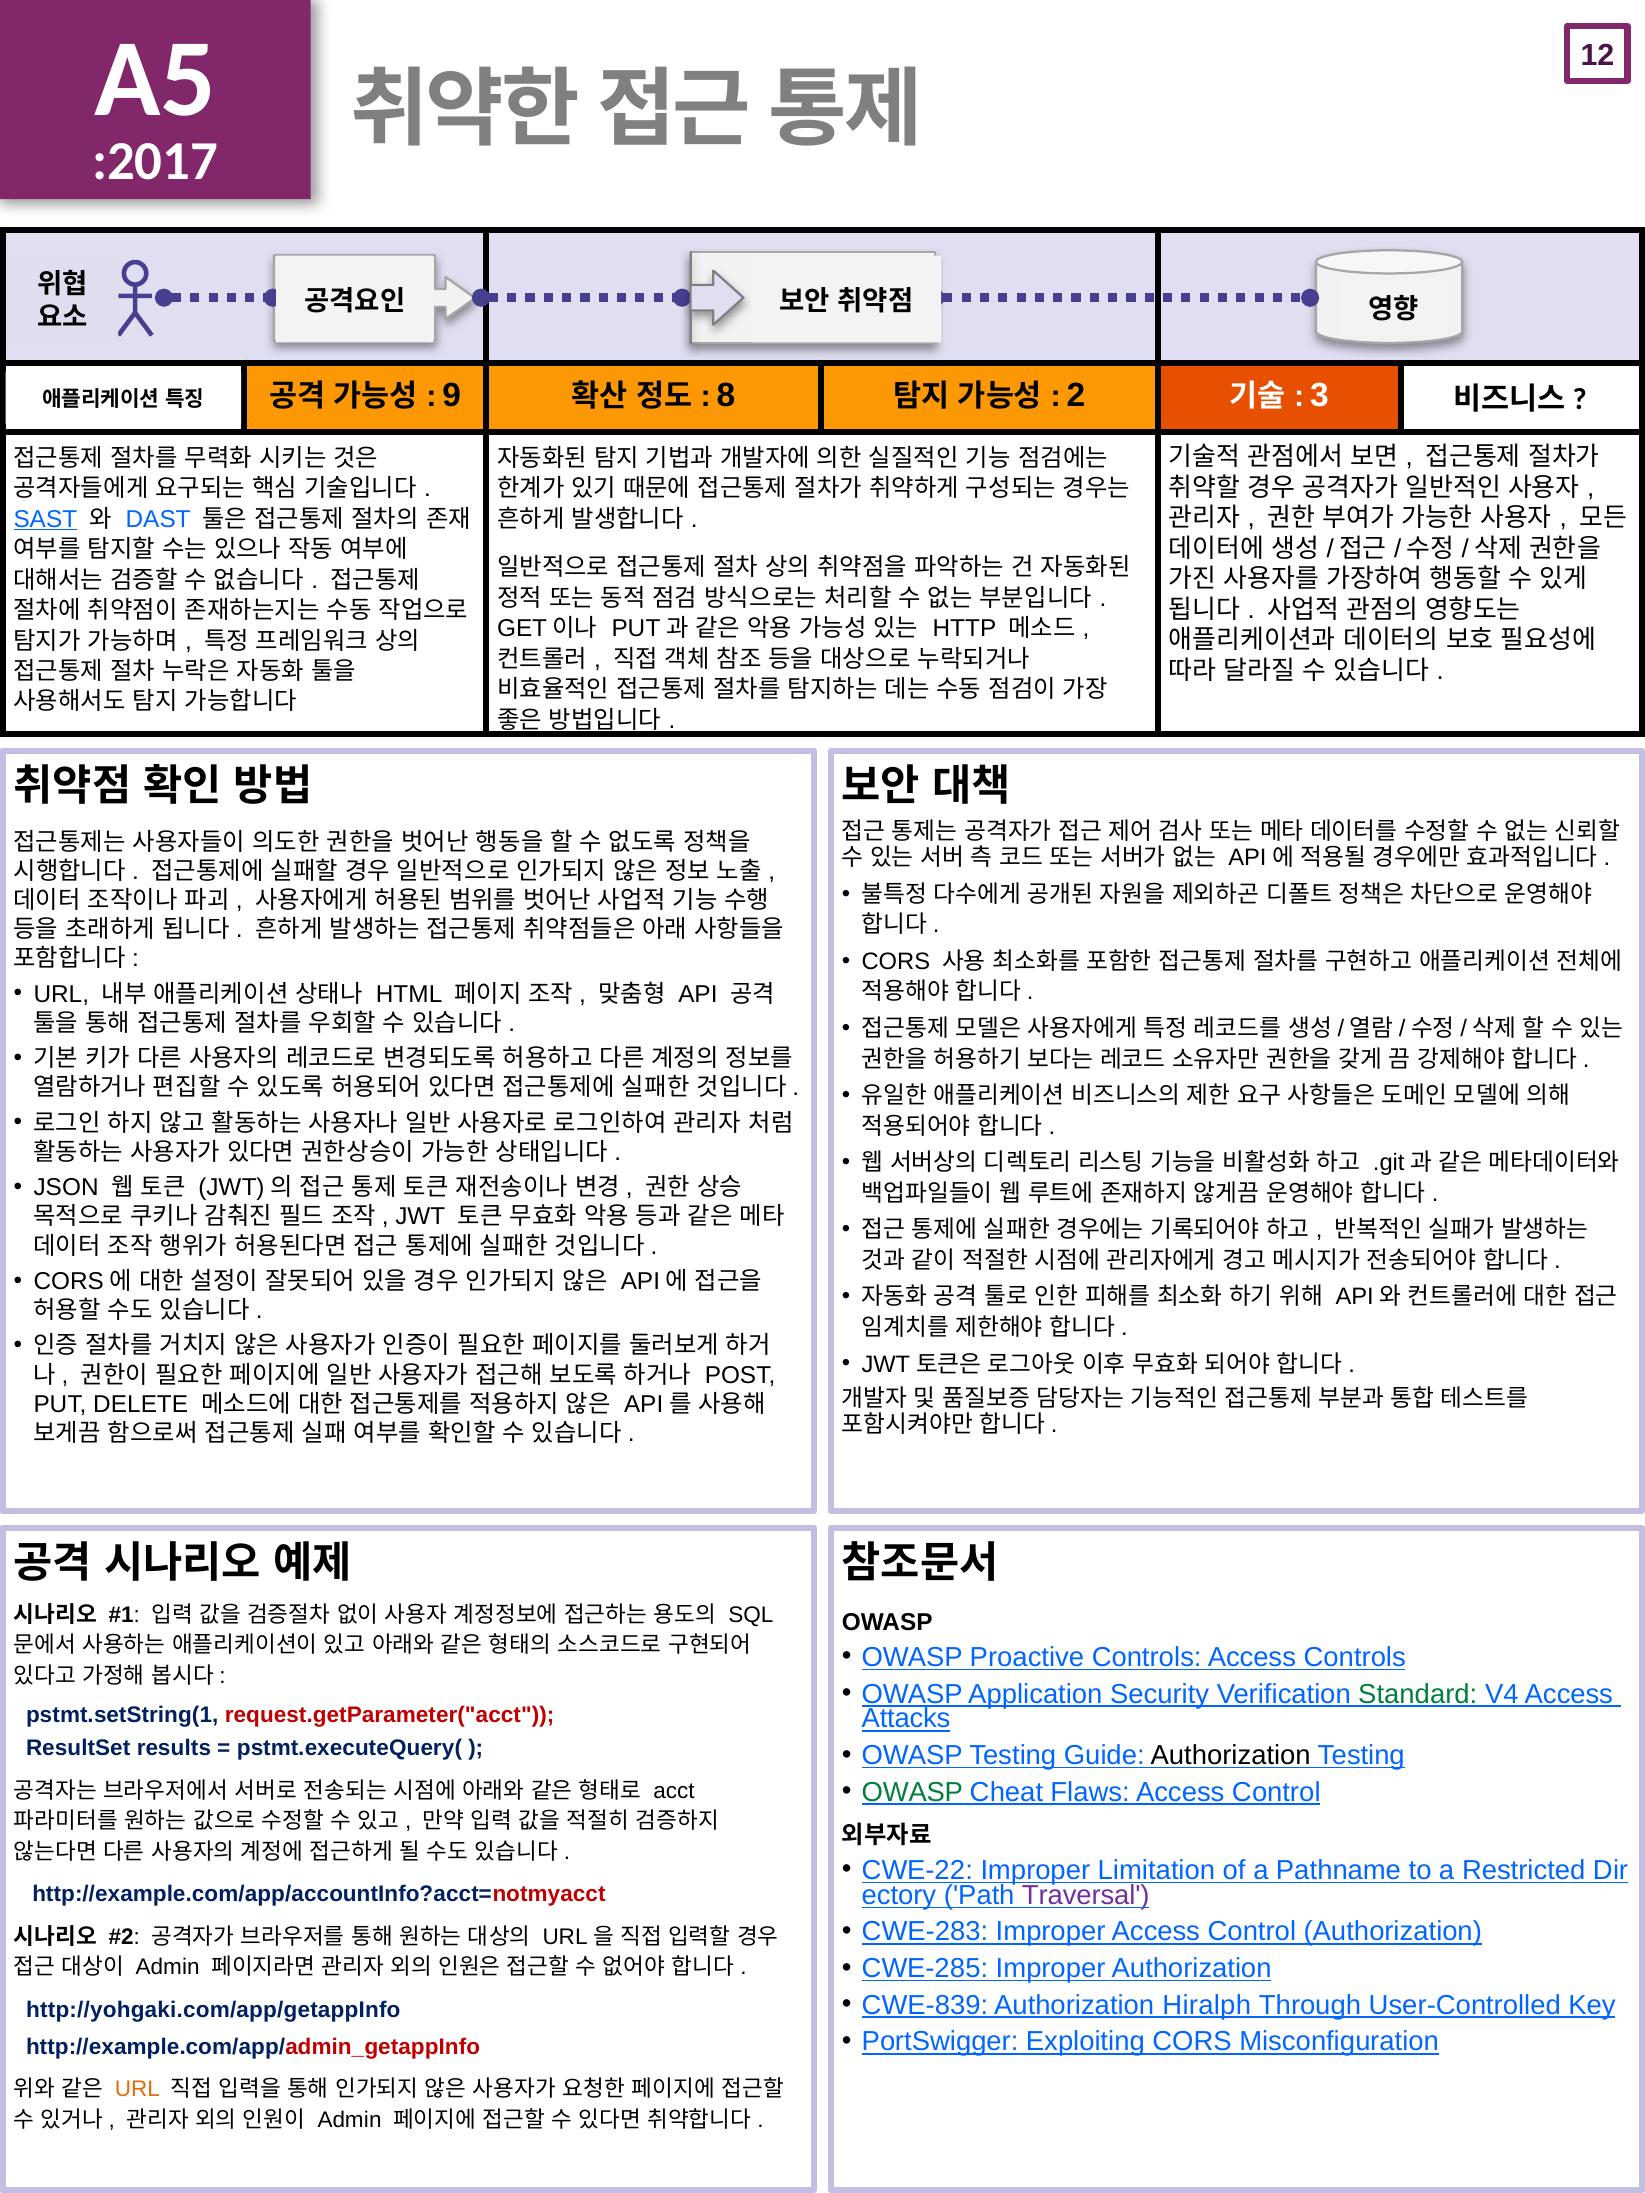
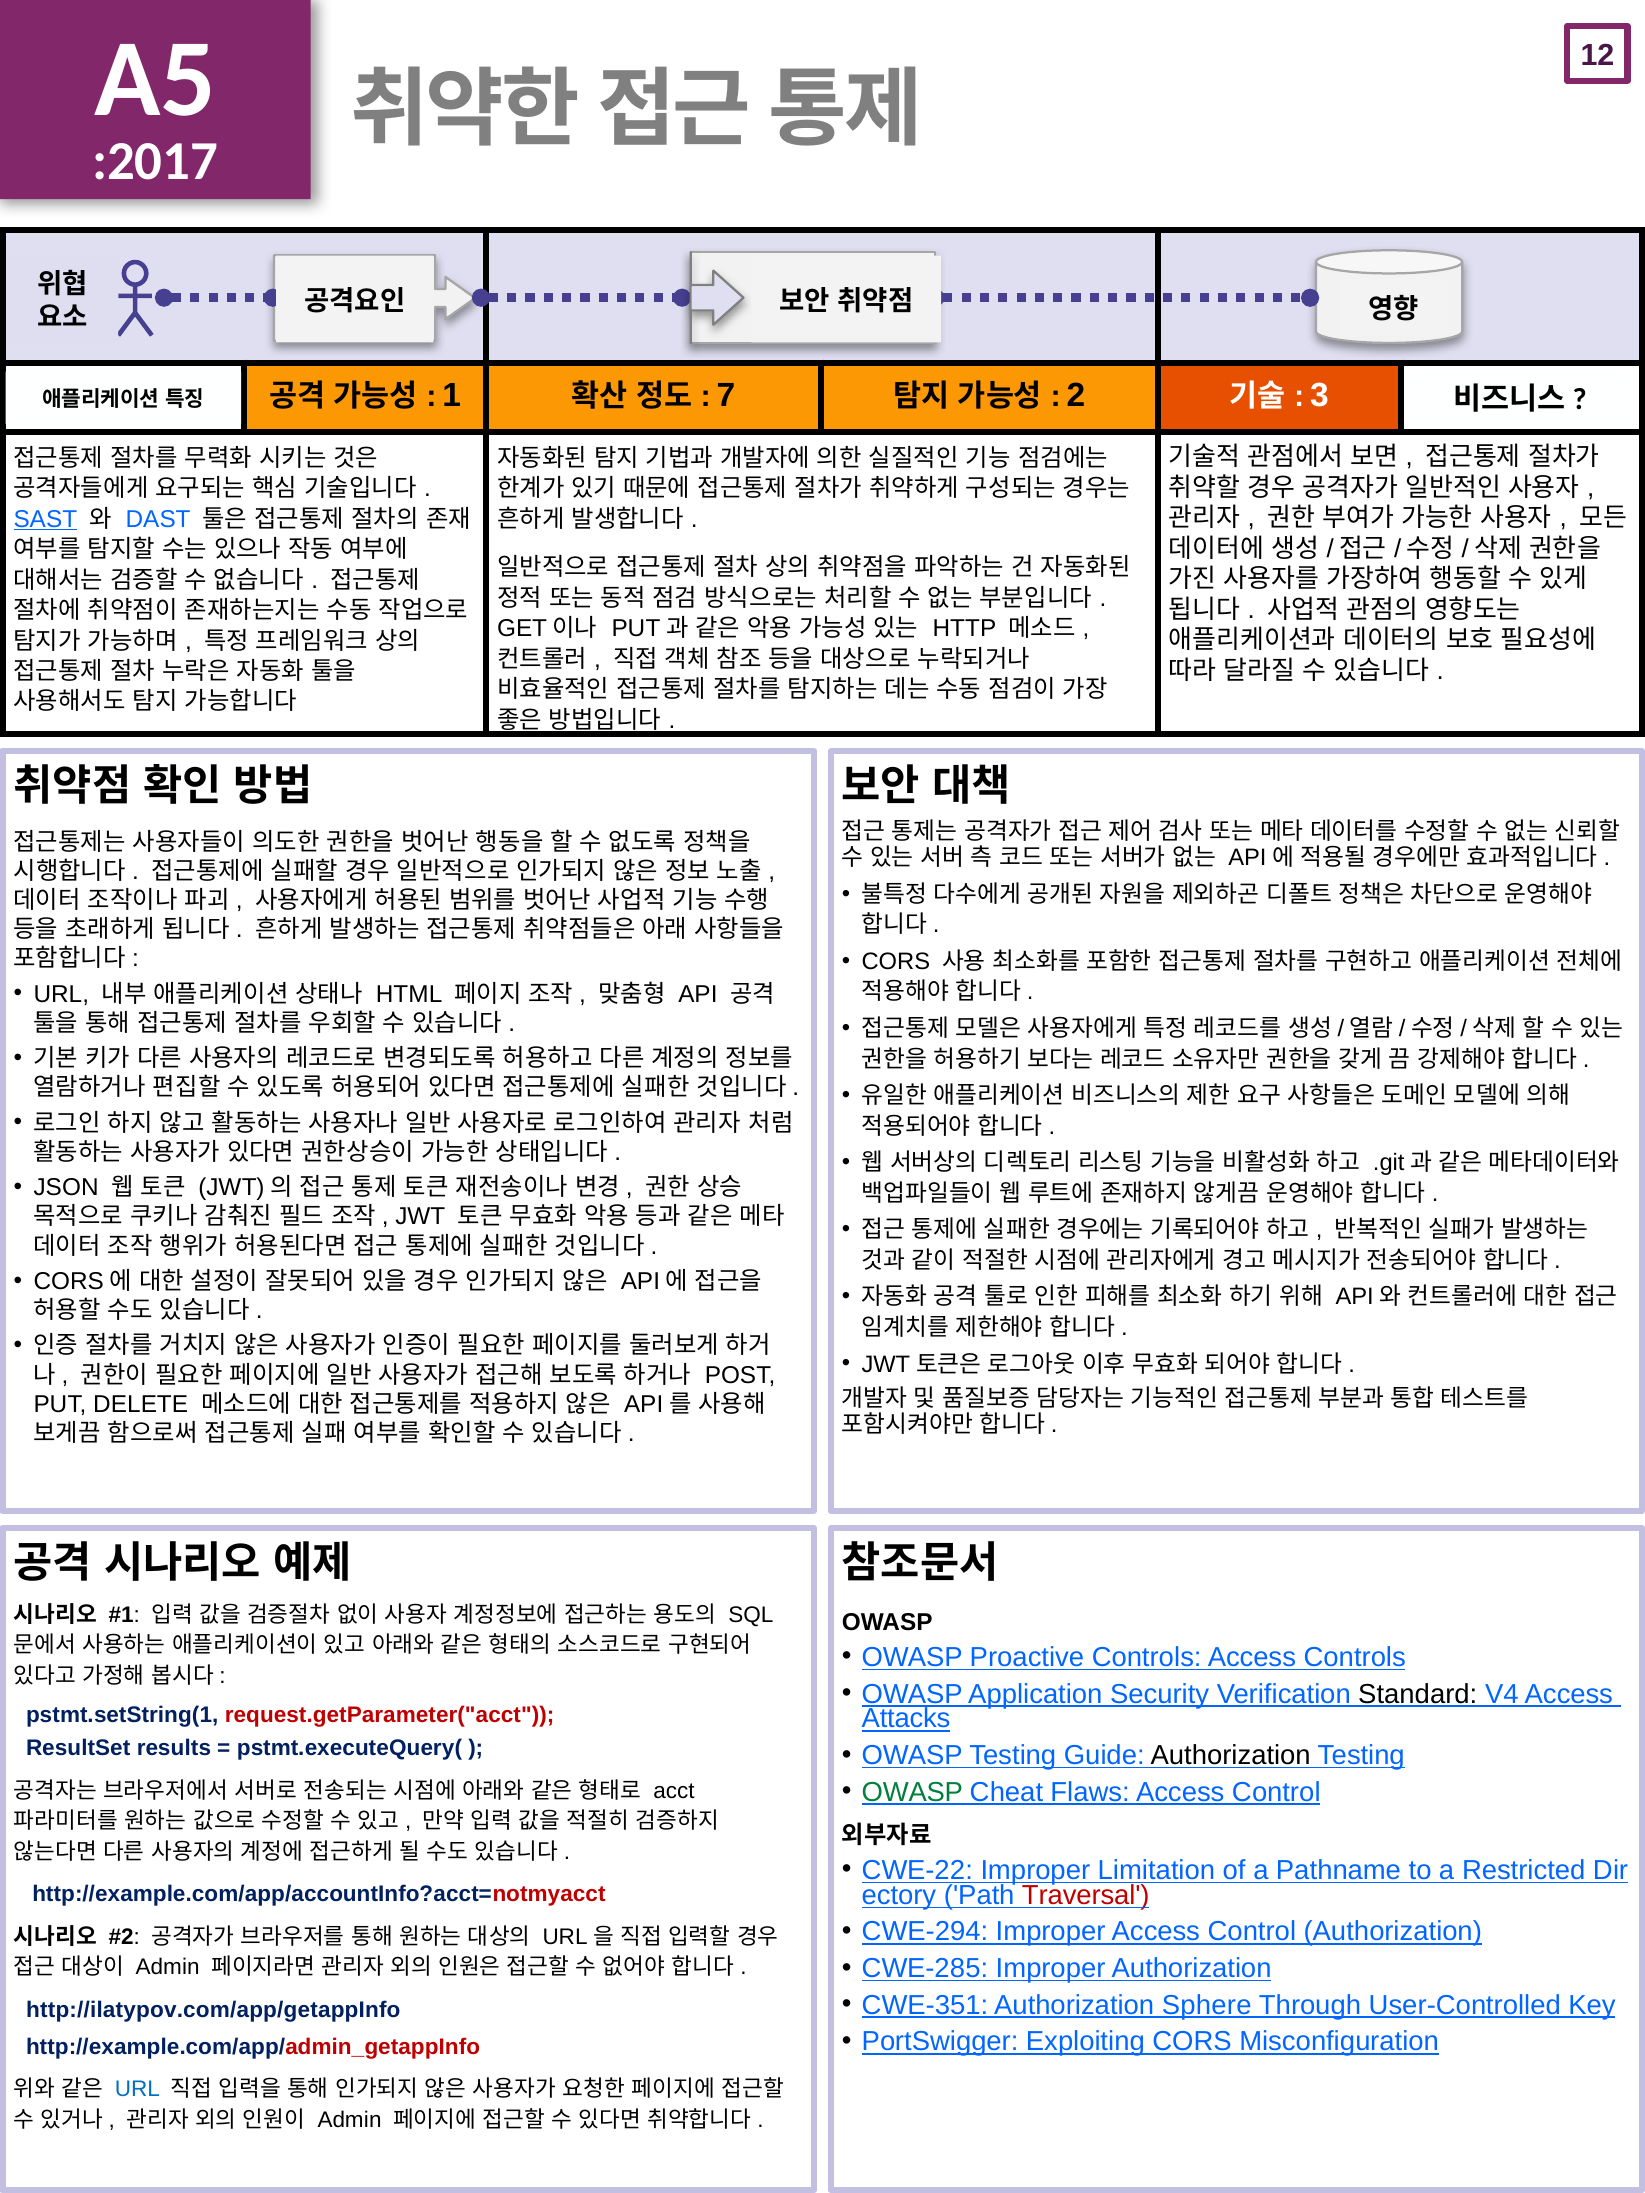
9: 9 -> 1
8: 8 -> 7
Standard colour: green -> black
Traversal colour: purple -> red
CWE-283: CWE-283 -> CWE-294
CWE-839: CWE-839 -> CWE-351
Hiralph: Hiralph -> Sphere
http://yohgaki.com/app/getappInfo: http://yohgaki.com/app/getappInfo -> http://ilatypov.com/app/getappInfo
URL at (137, 2090) colour: orange -> blue
